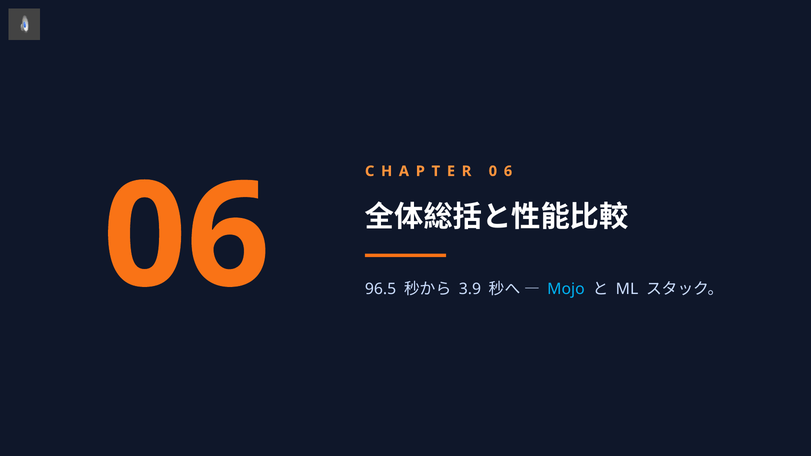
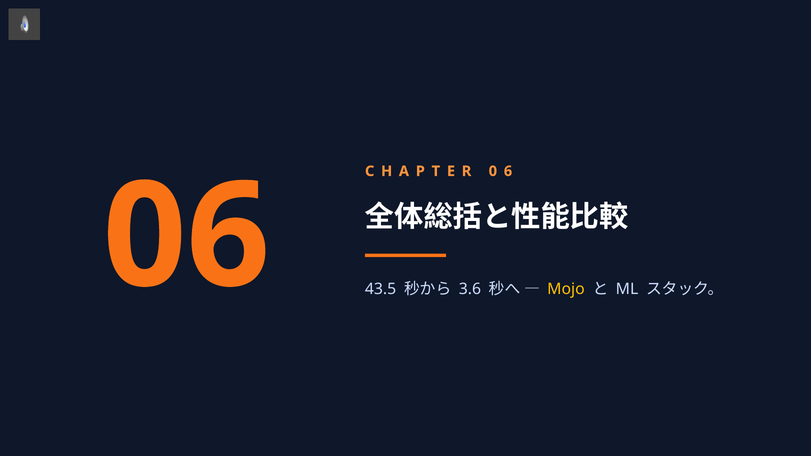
96.5: 96.5 -> 43.5
3.9: 3.9 -> 3.6
Mojo colour: light blue -> yellow
